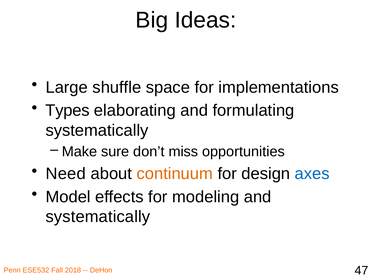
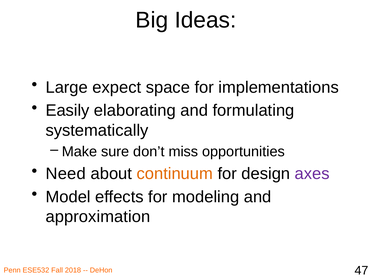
shuffle: shuffle -> expect
Types: Types -> Easily
axes colour: blue -> purple
systematically at (98, 217): systematically -> approximation
